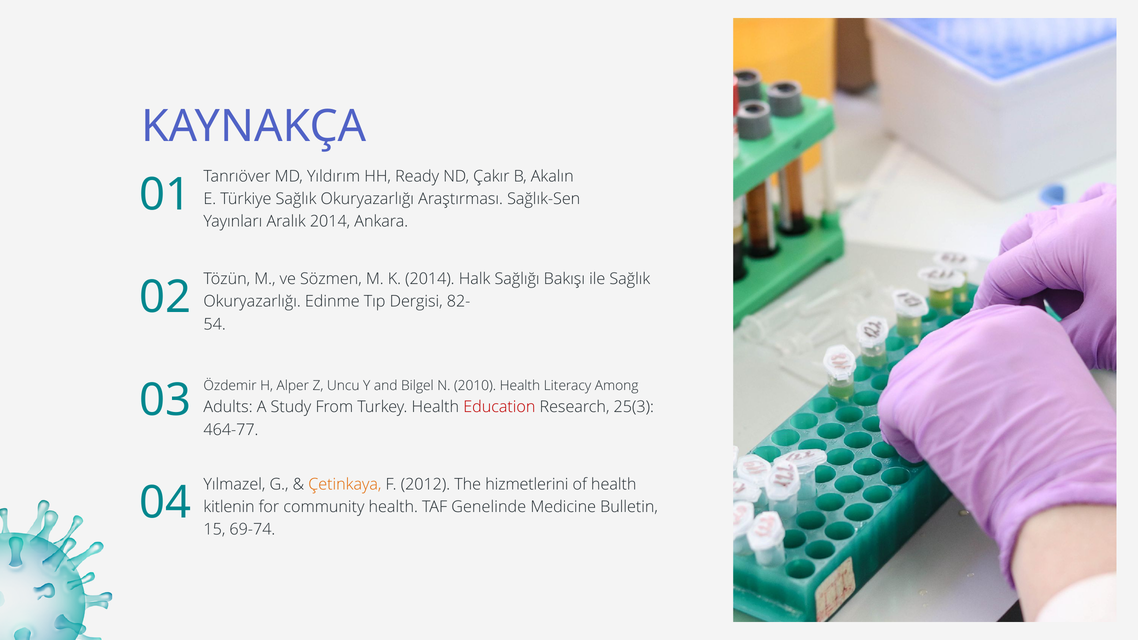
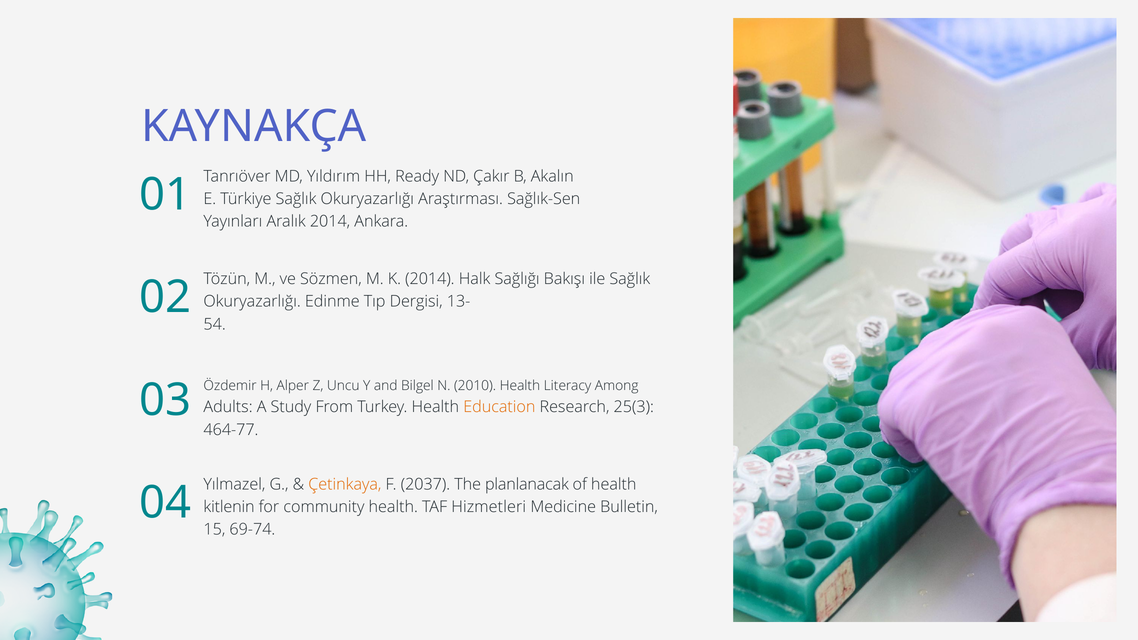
82-: 82- -> 13-
Education colour: red -> orange
2012: 2012 -> 2037
hizmetlerini: hizmetlerini -> planlanacak
Genelinde: Genelinde -> Hizmetleri
